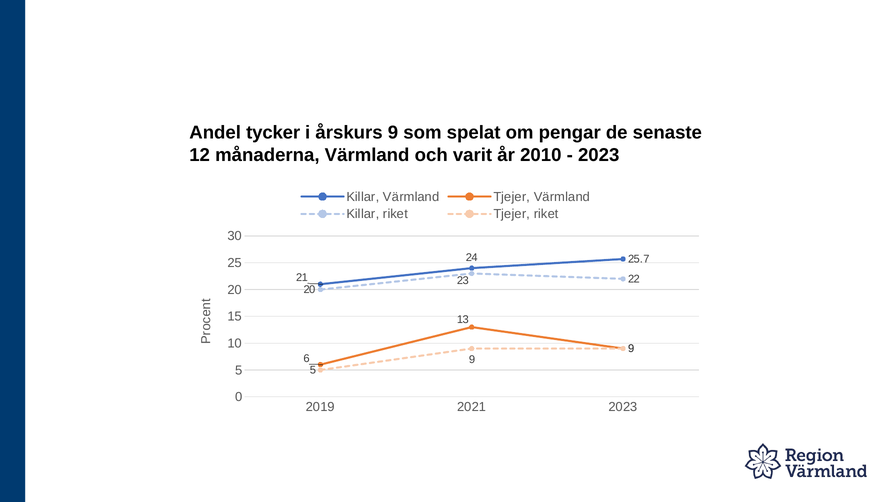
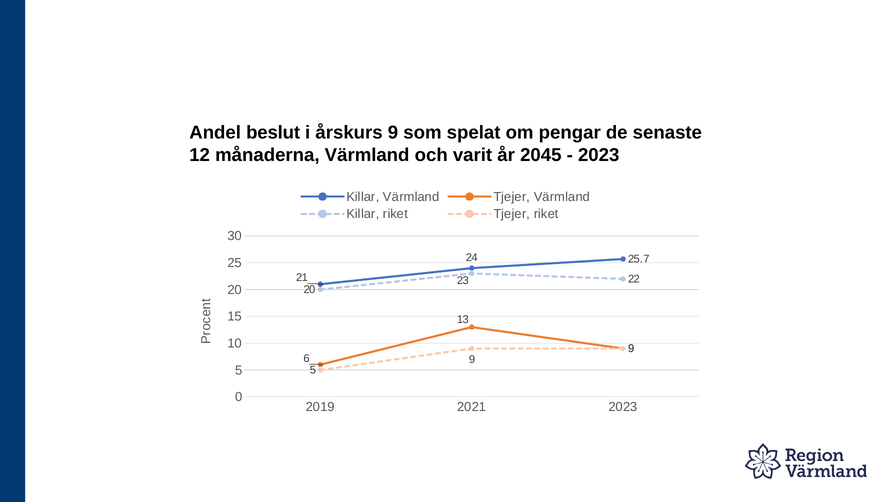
tycker: tycker -> beslut
2010: 2010 -> 2045
